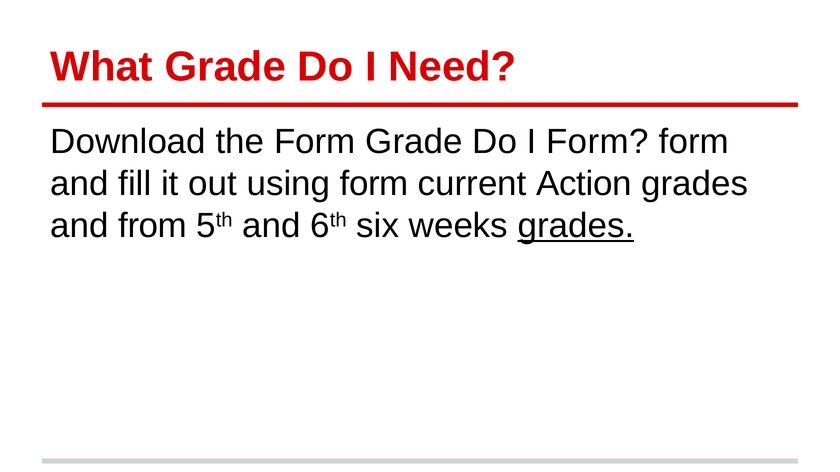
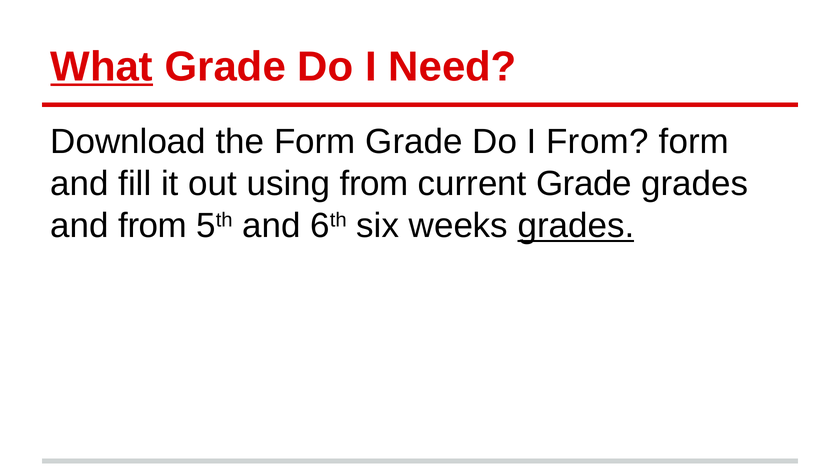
What underline: none -> present
I Form: Form -> From
using form: form -> from
current Action: Action -> Grade
